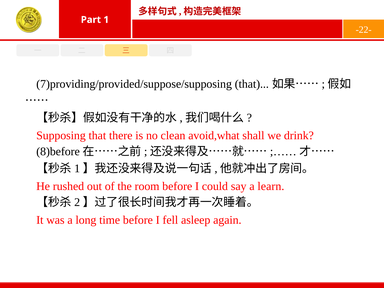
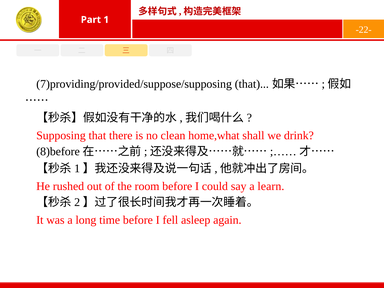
avoid,what: avoid,what -> home,what
